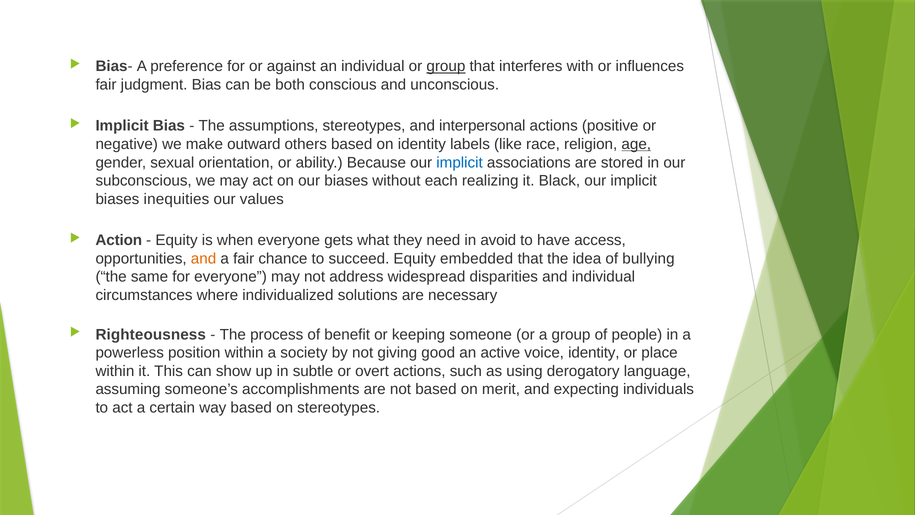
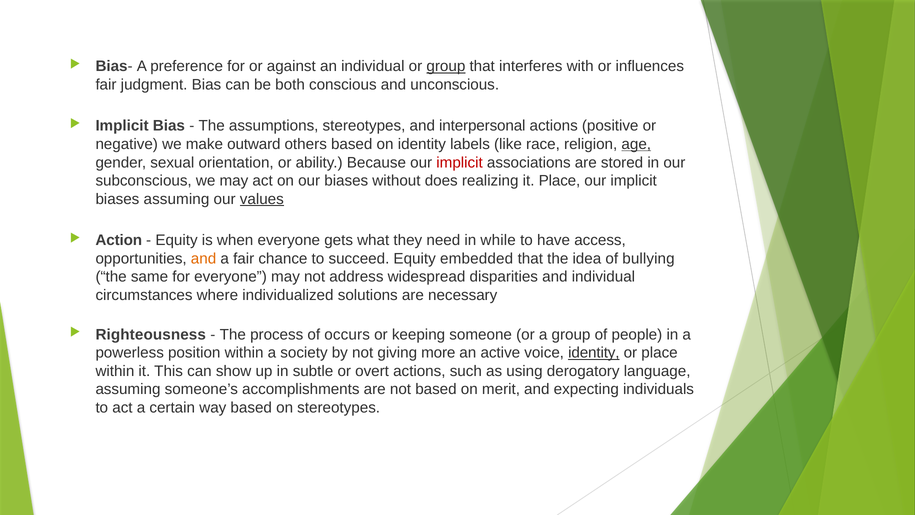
implicit at (460, 162) colour: blue -> red
each: each -> does
it Black: Black -> Place
biases inequities: inequities -> assuming
values underline: none -> present
avoid: avoid -> while
benefit: benefit -> occurs
good: good -> more
identity at (594, 353) underline: none -> present
